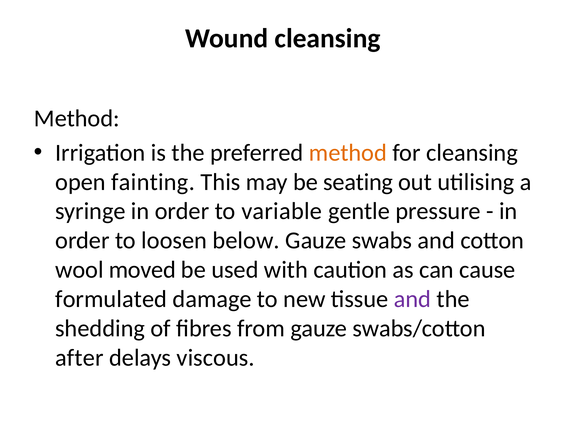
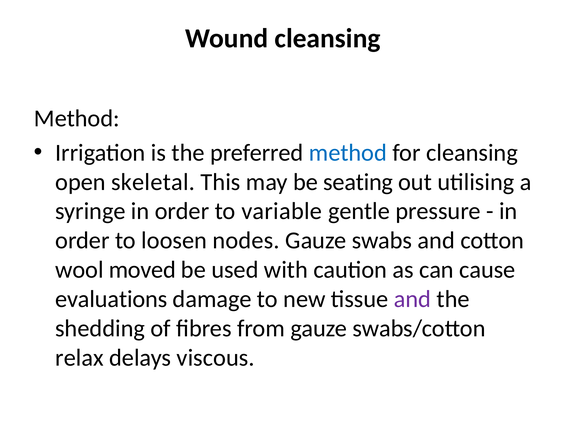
method at (348, 153) colour: orange -> blue
fainting: fainting -> skeletal
below: below -> nodes
formulated: formulated -> evaluations
after: after -> relax
